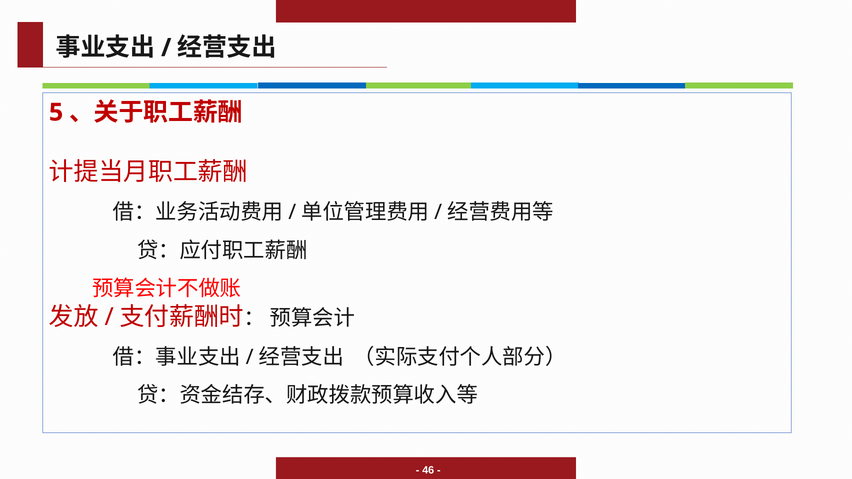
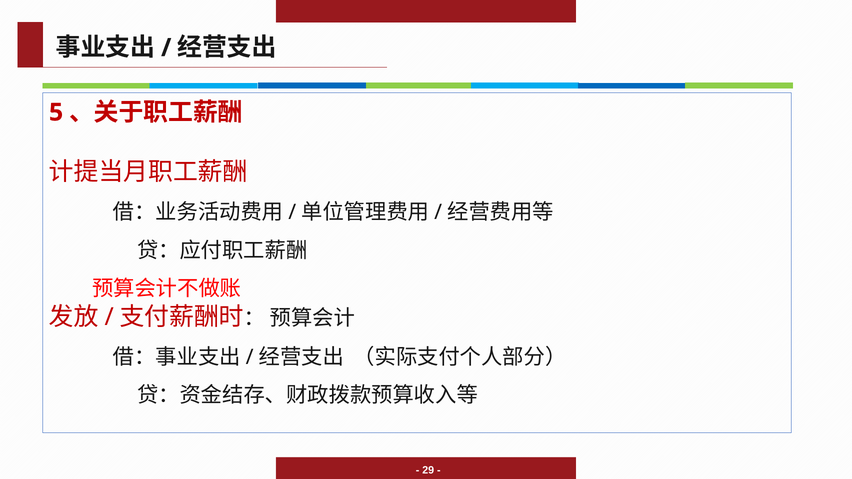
46: 46 -> 29
